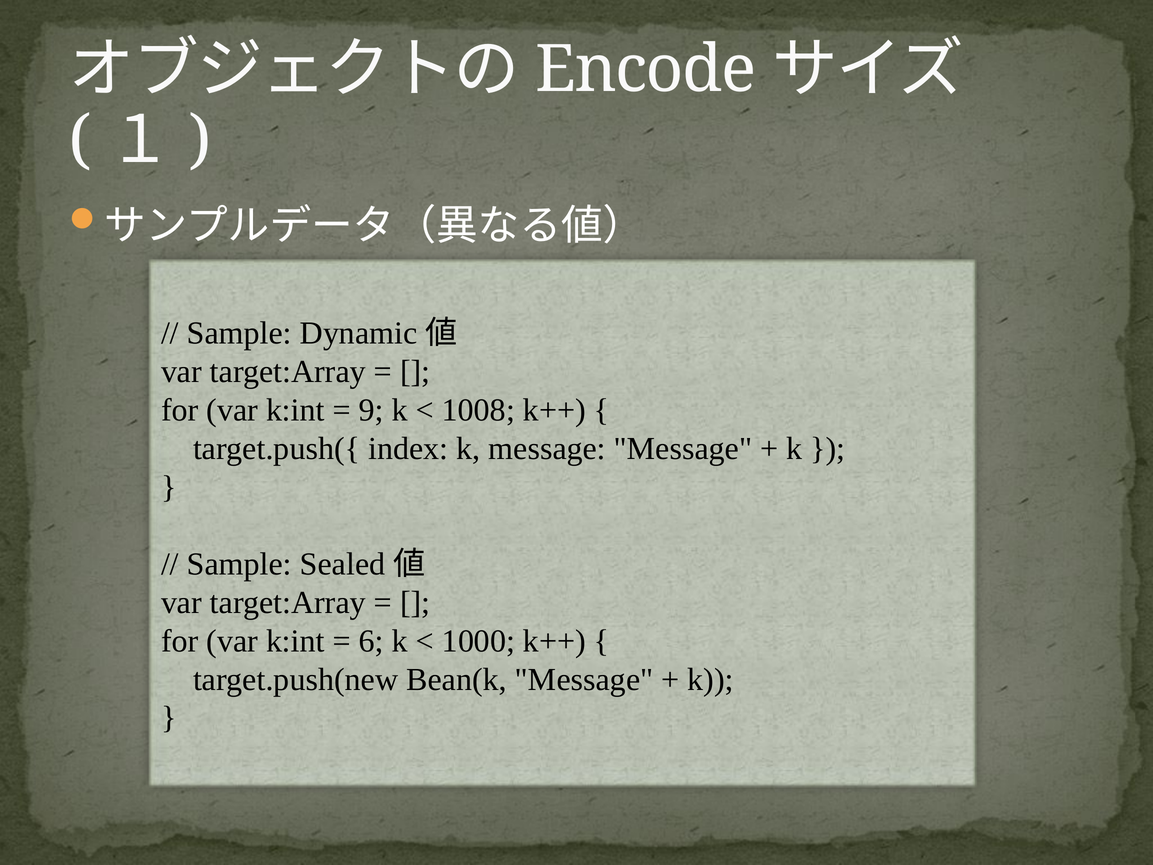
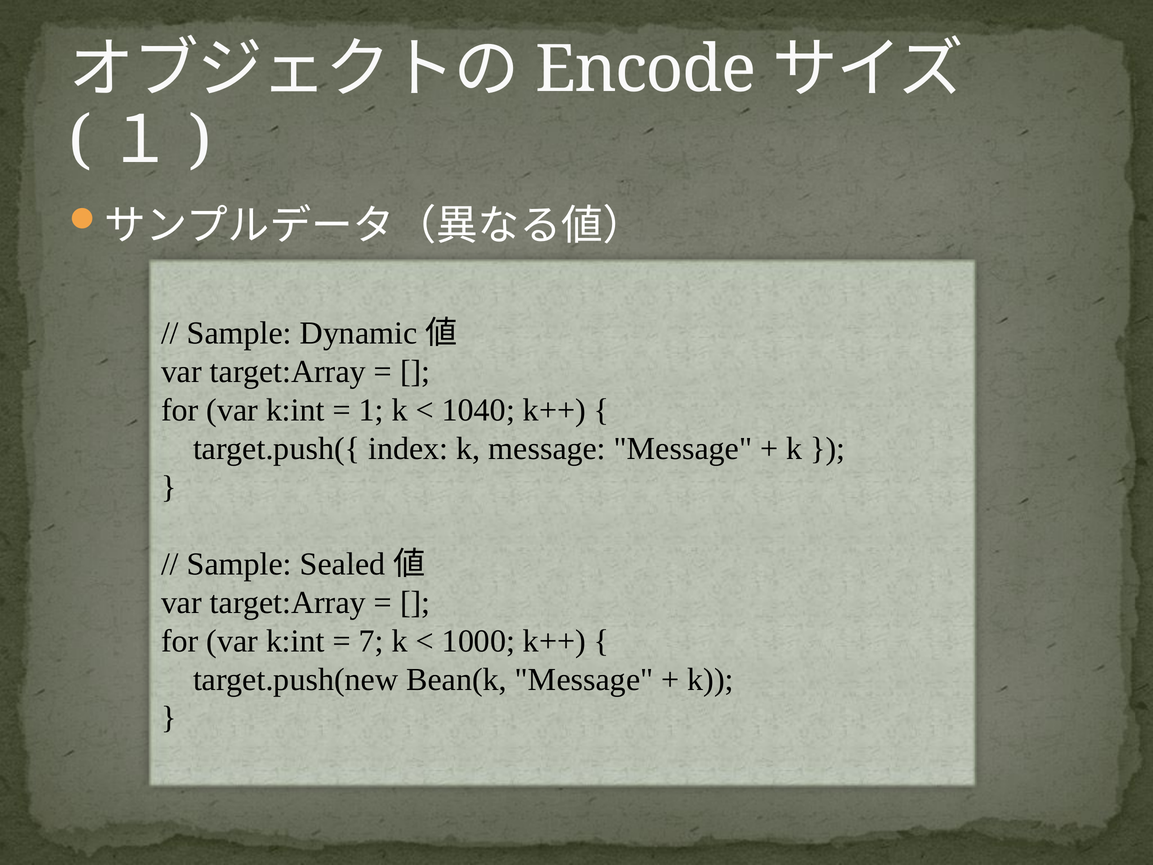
9: 9 -> 1
1008: 1008 -> 1040
6: 6 -> 7
